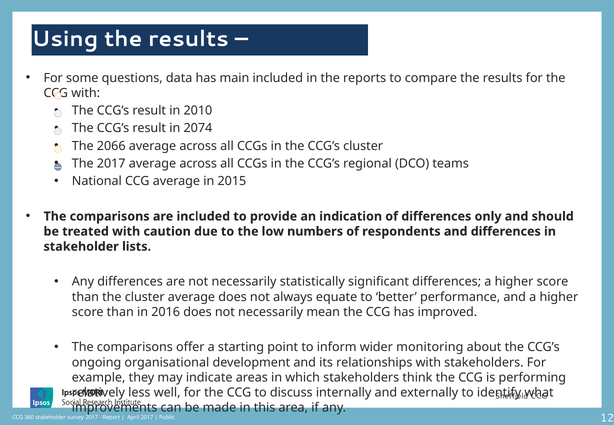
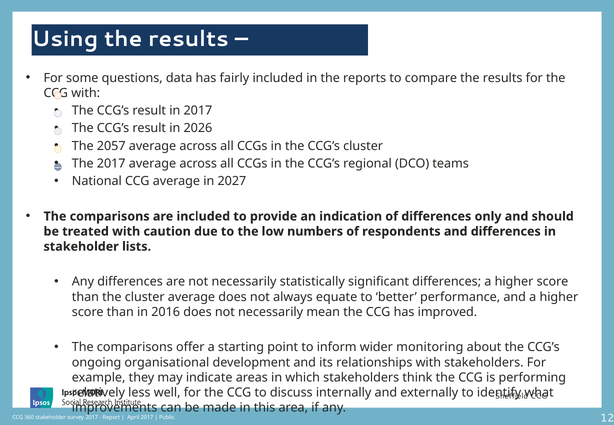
main: main -> fairly
in 2010: 2010 -> 2017
2074: 2074 -> 2026
2066: 2066 -> 2057
2015: 2015 -> 2027
